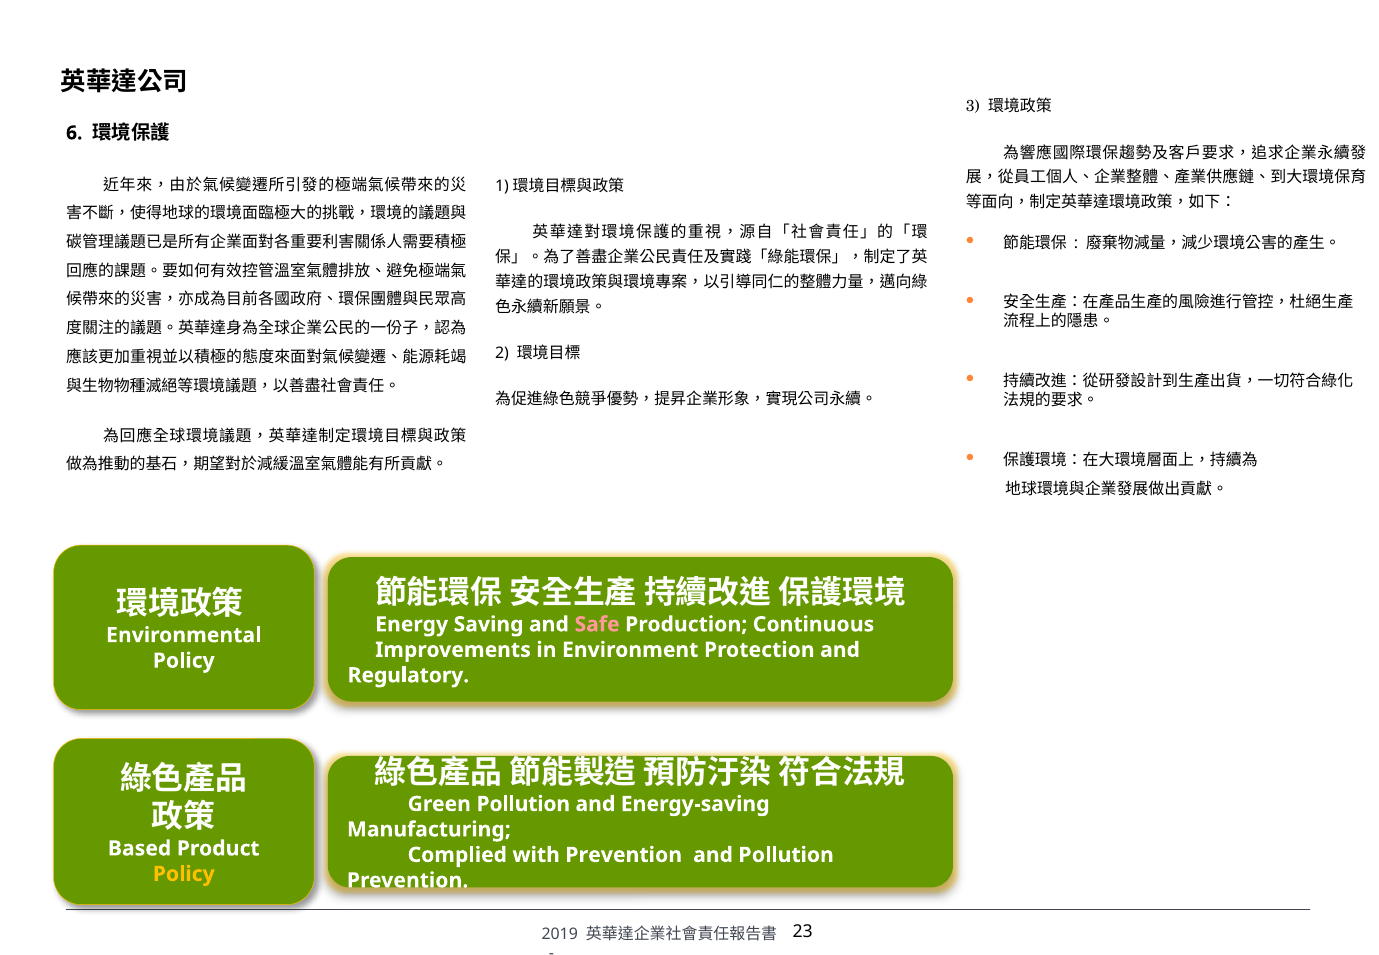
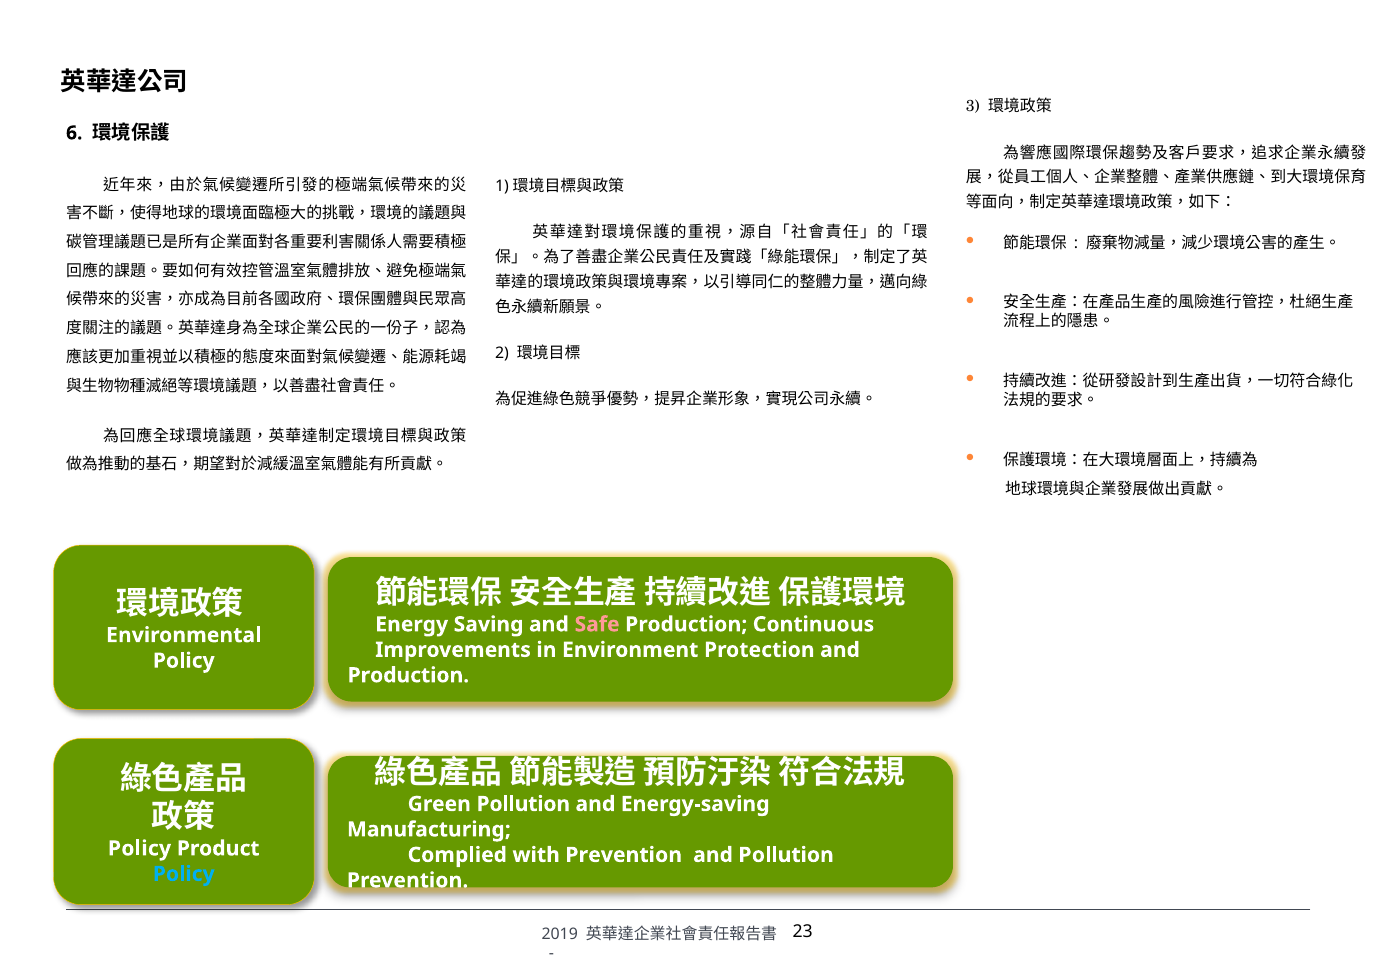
Regulatory at (408, 675): Regulatory -> Production
Based at (140, 848): Based -> Policy
Policy at (184, 874) colour: yellow -> light blue
